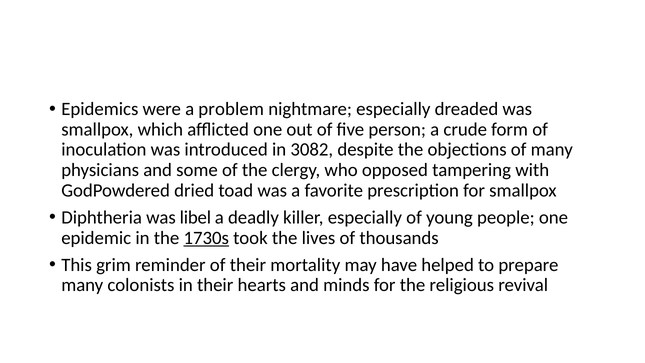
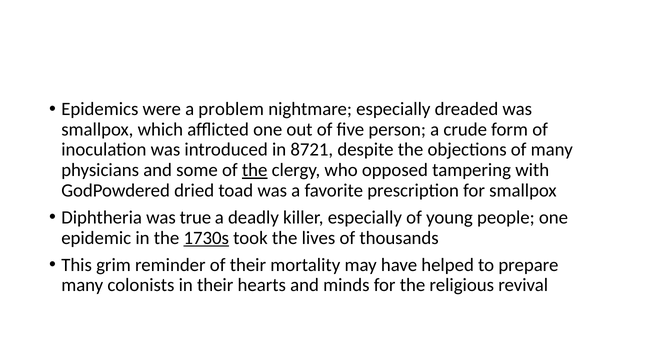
3082: 3082 -> 8721
the at (255, 170) underline: none -> present
libel: libel -> true
